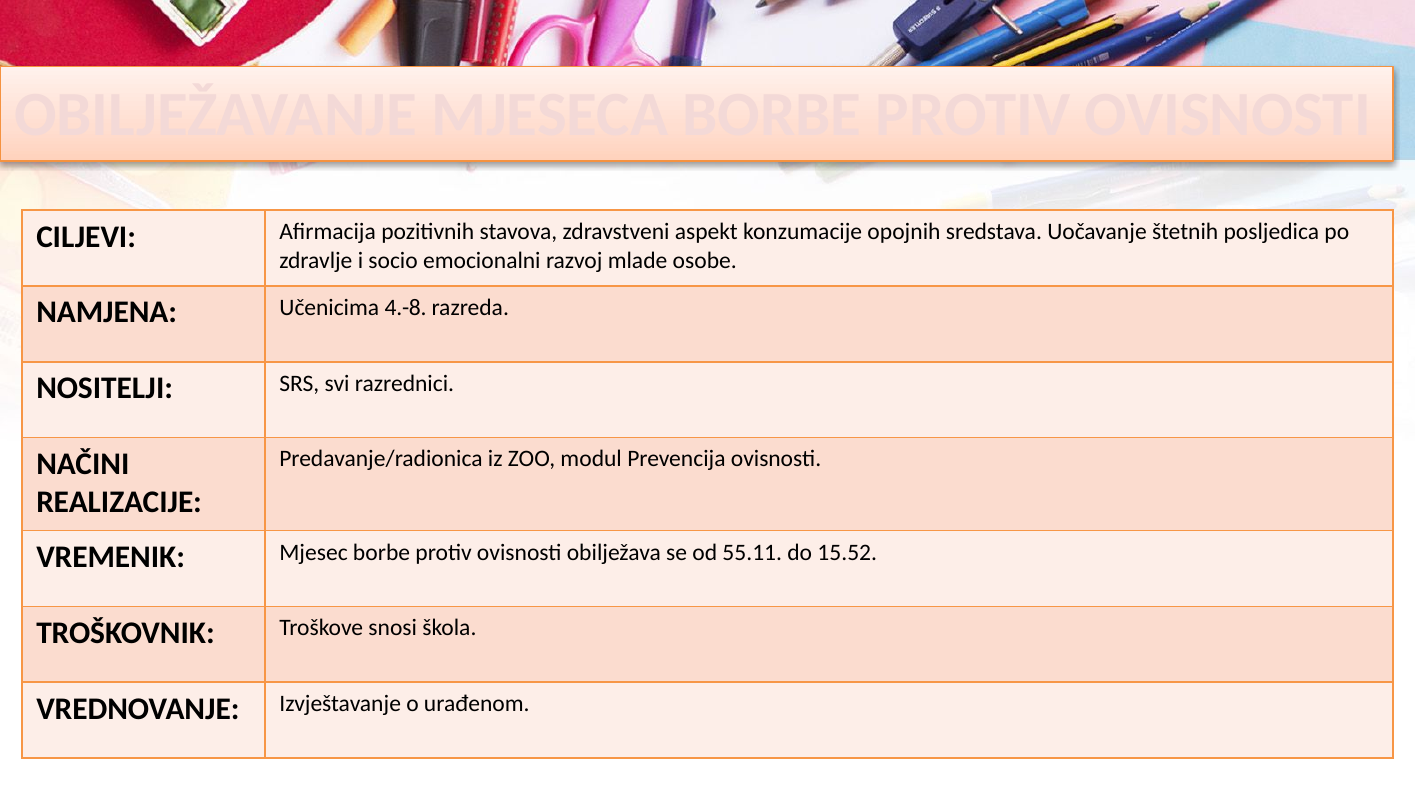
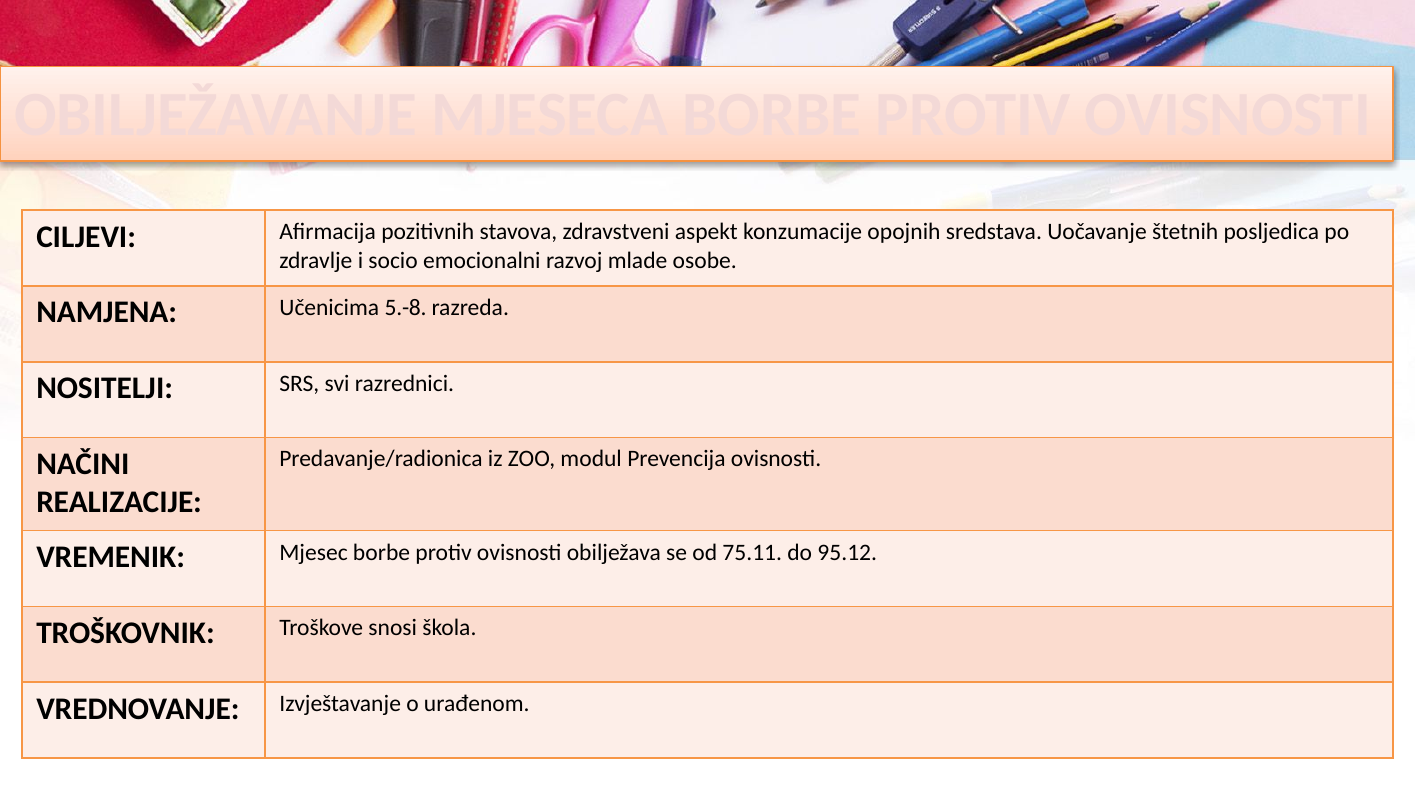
4.-8: 4.-8 -> 5.-8
55.11: 55.11 -> 75.11
15.52: 15.52 -> 95.12
